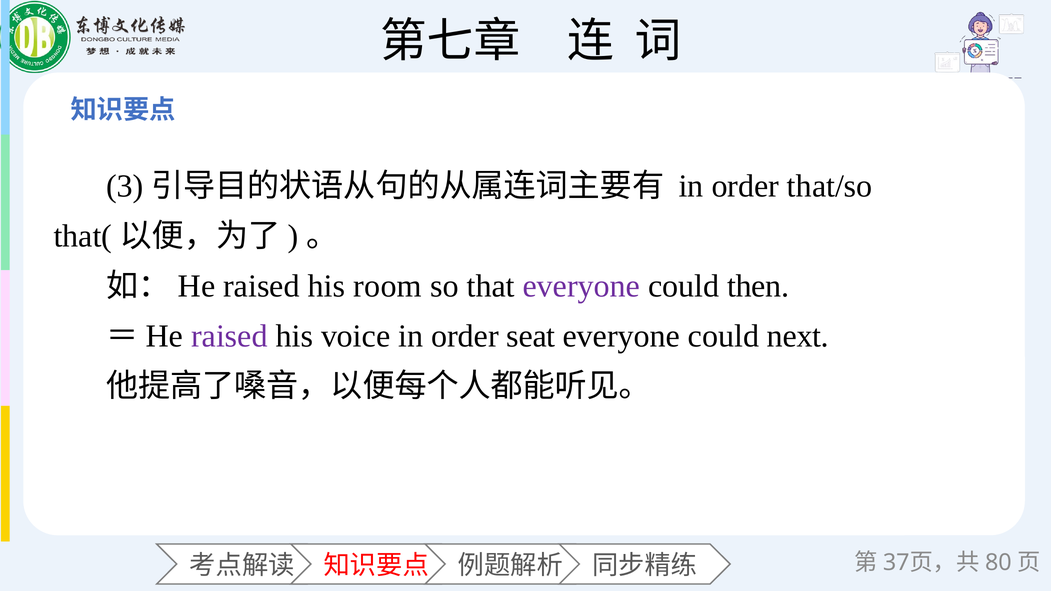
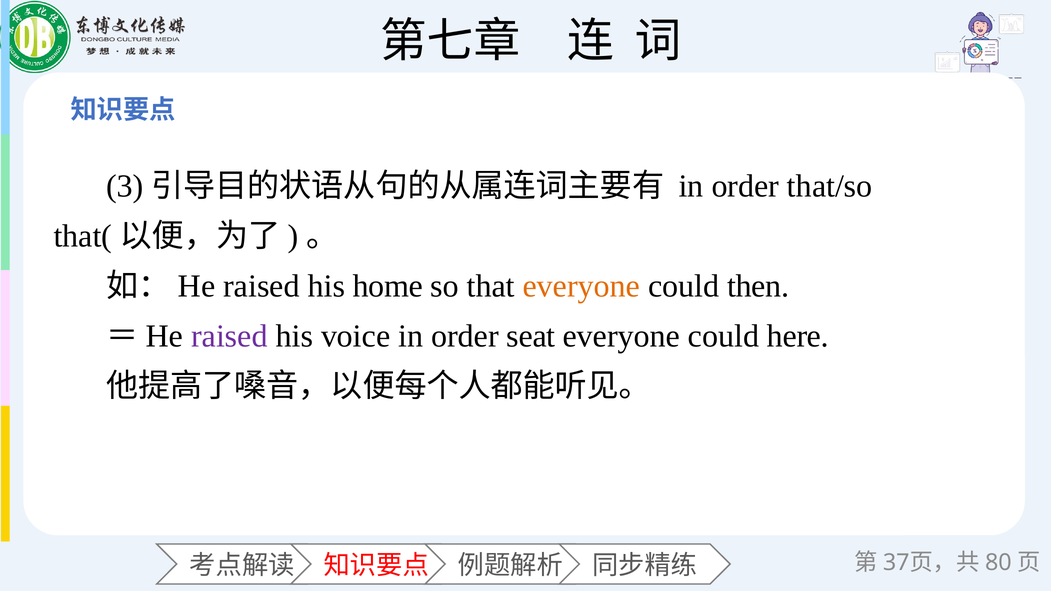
room: room -> home
everyone at (581, 286) colour: purple -> orange
next: next -> here
